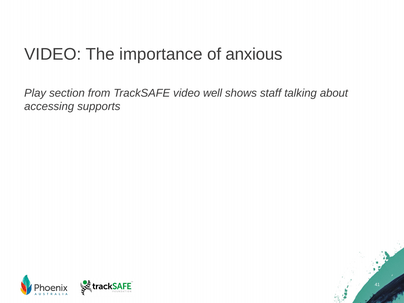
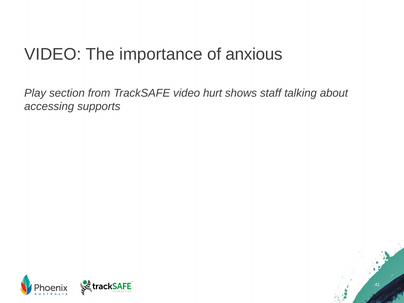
well: well -> hurt
